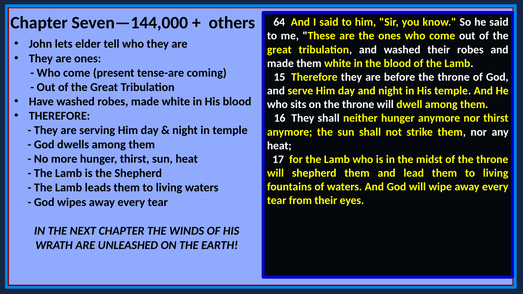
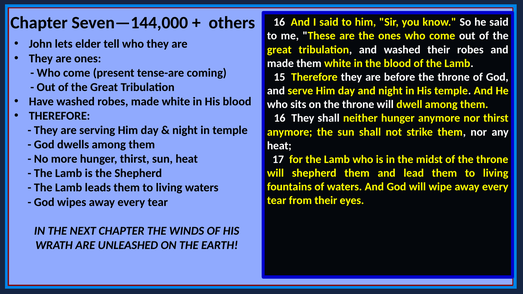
others 64: 64 -> 16
